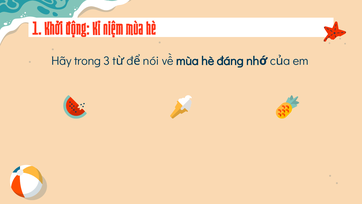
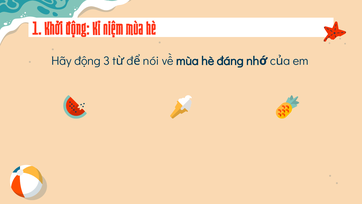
Hãy trong: trong -> động
